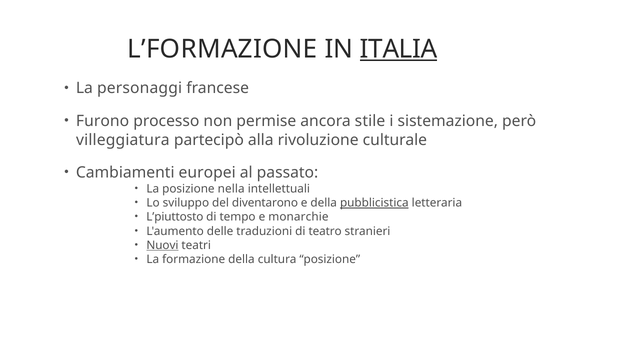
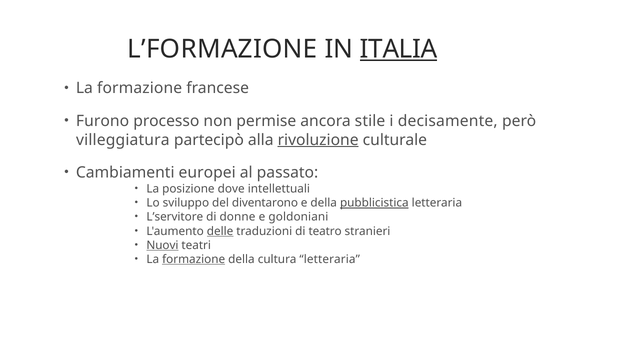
personaggi at (140, 88): personaggi -> formazione
sistemazione: sistemazione -> decisamente
rivoluzione underline: none -> present
nella: nella -> dove
L’piuttosto: L’piuttosto -> L’servitore
tempo: tempo -> donne
monarchie: monarchie -> goldoniani
delle underline: none -> present
formazione at (194, 259) underline: none -> present
cultura posizione: posizione -> letteraria
